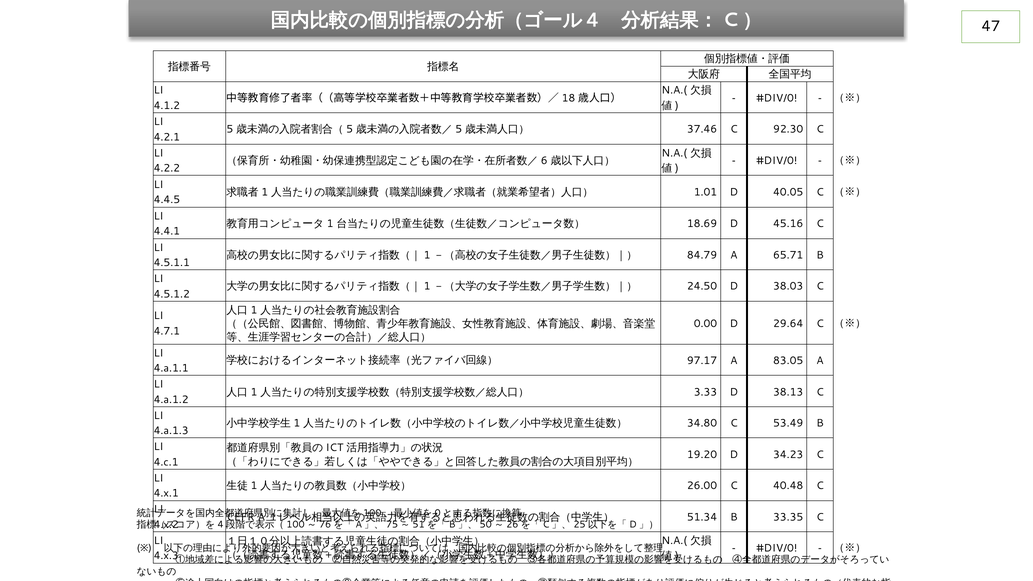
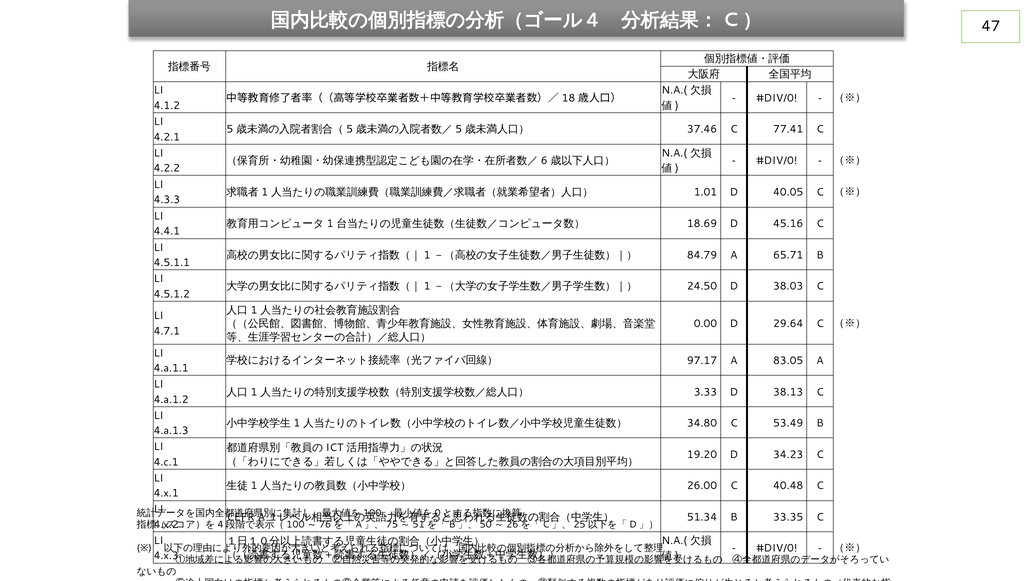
92.30: 92.30 -> 77.41
4.4.5: 4.4.5 -> 4.3.3
